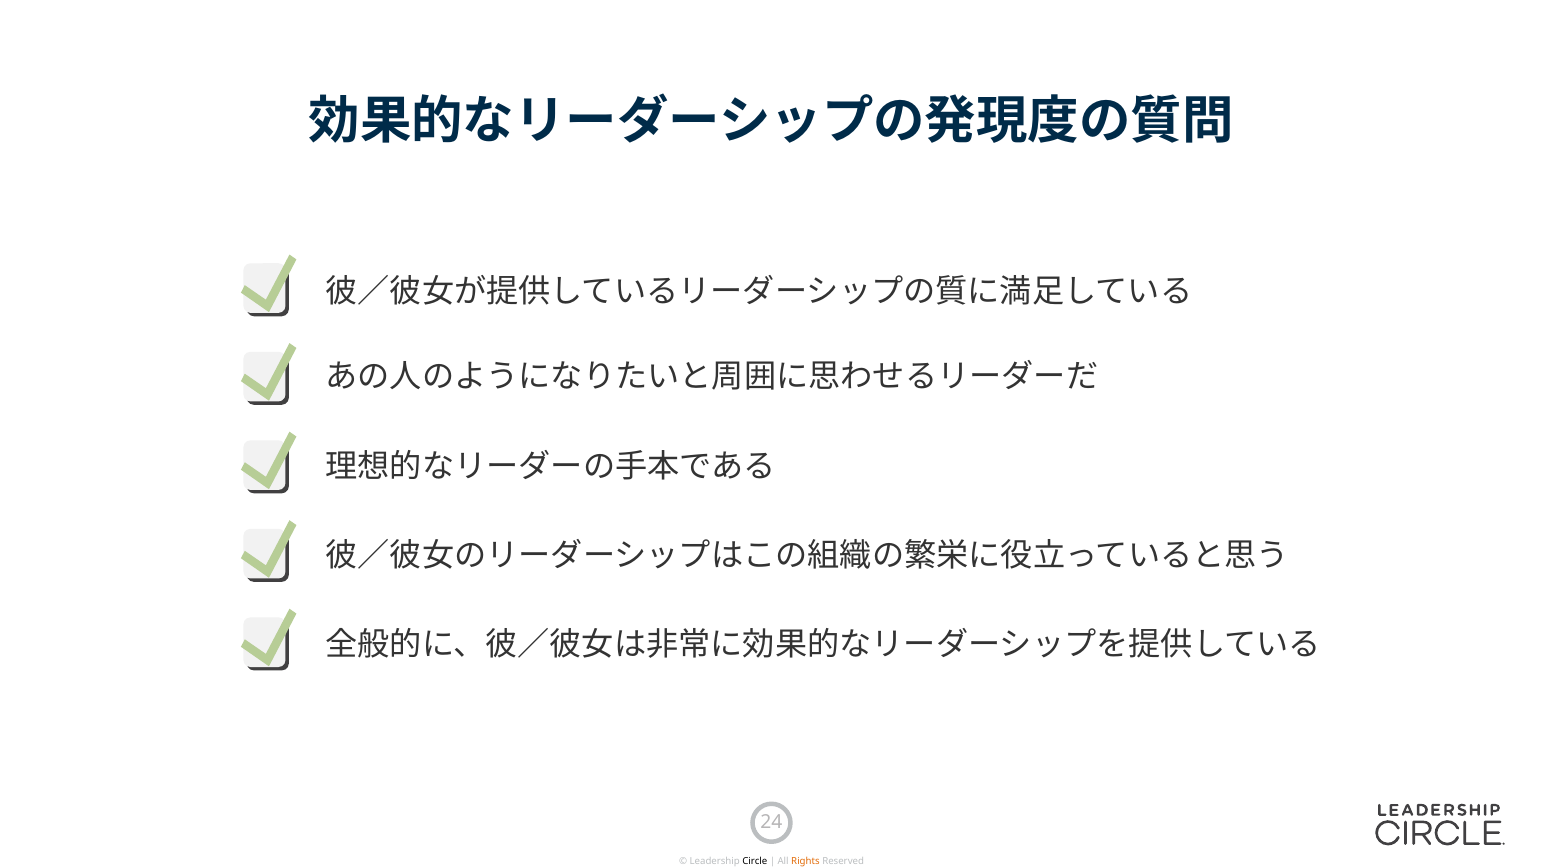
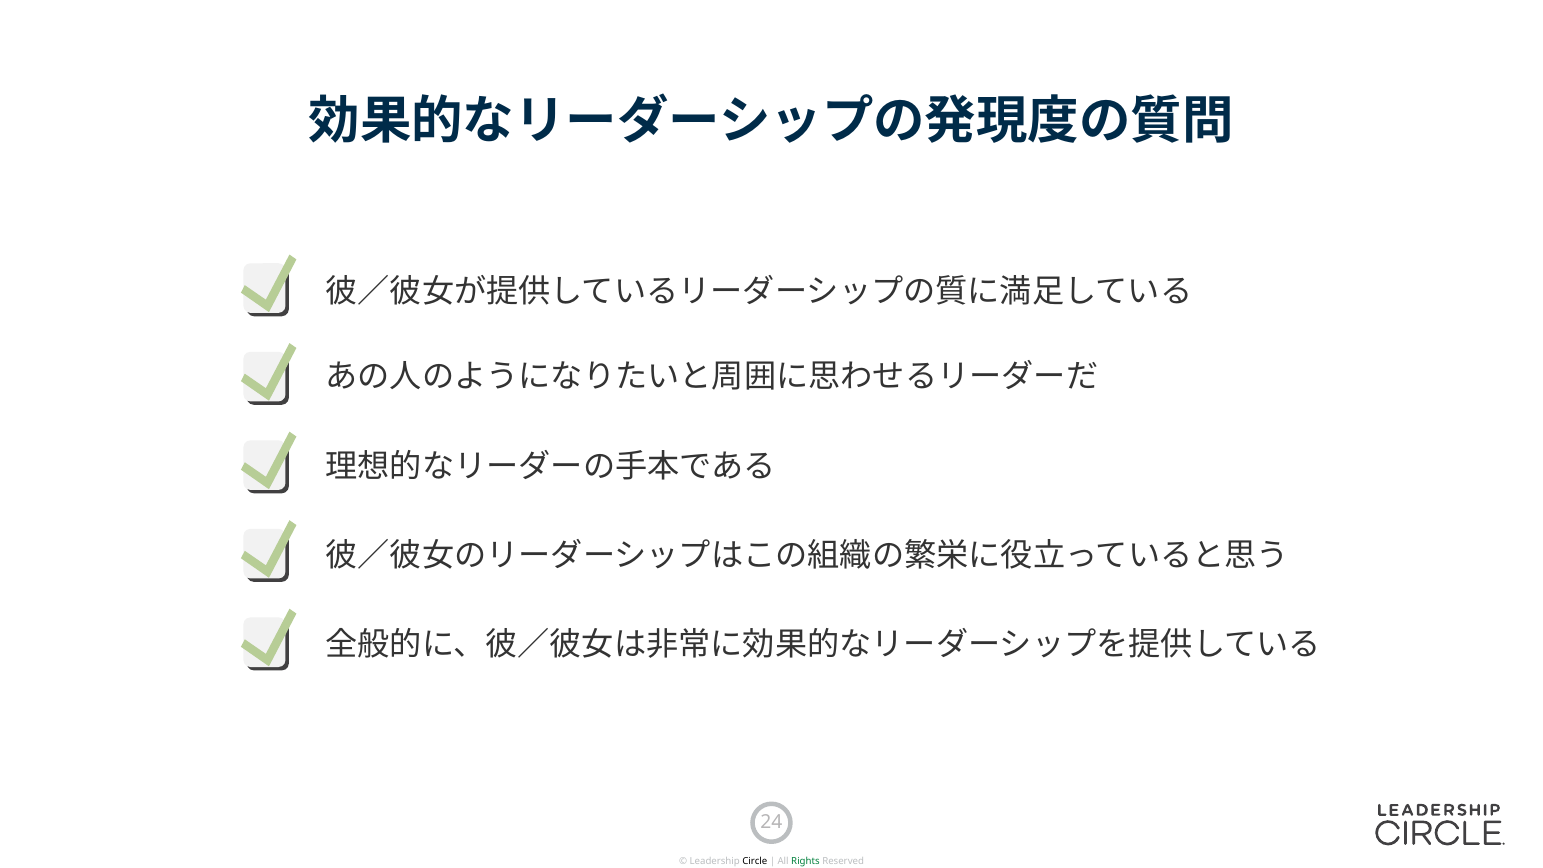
Rights colour: orange -> green
